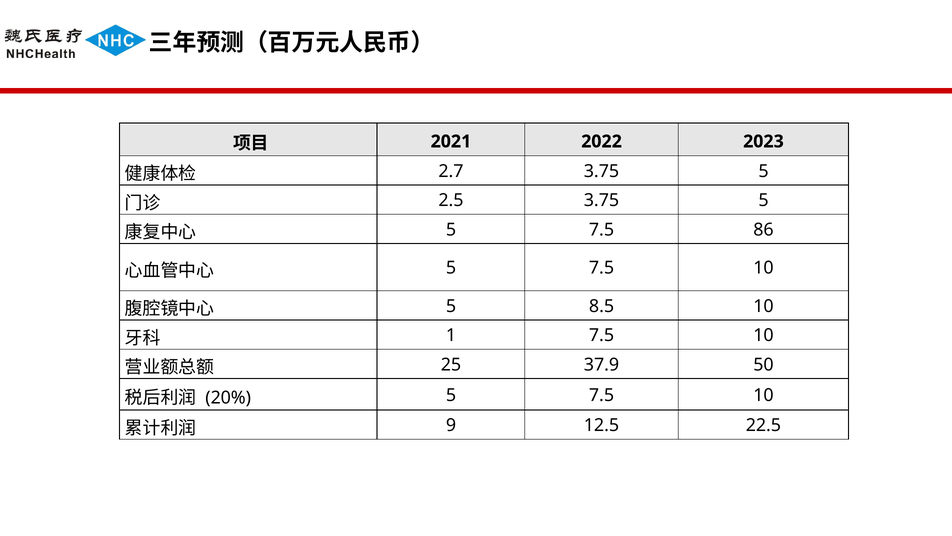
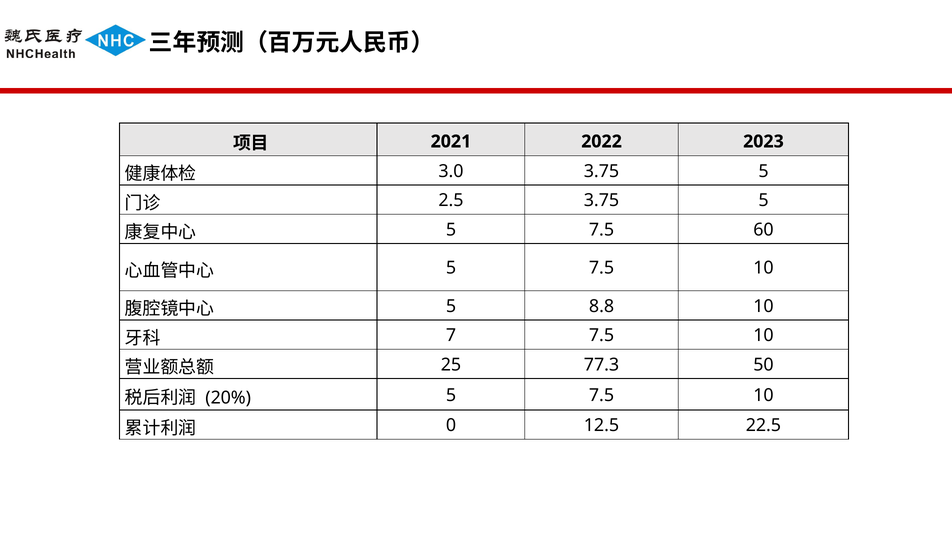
2.7: 2.7 -> 3.0
86: 86 -> 60
8.5: 8.5 -> 8.8
1: 1 -> 7
37.9: 37.9 -> 77.3
9: 9 -> 0
